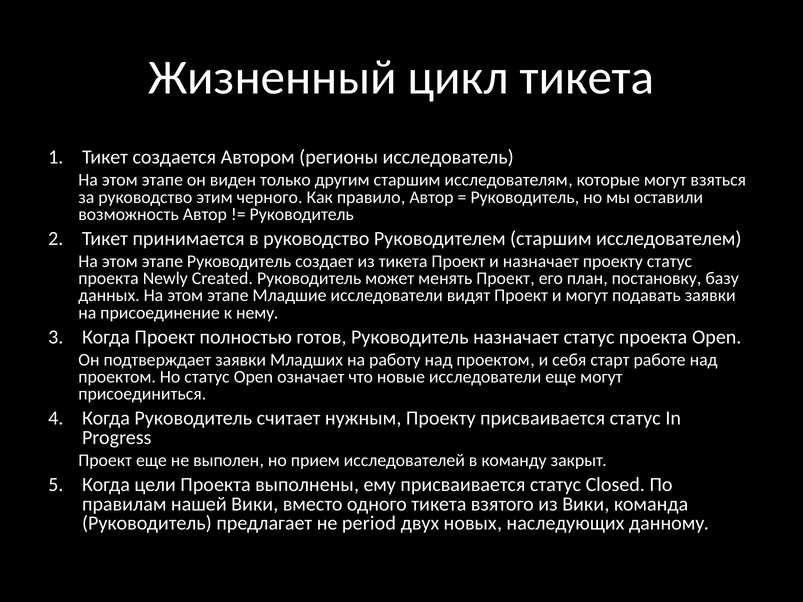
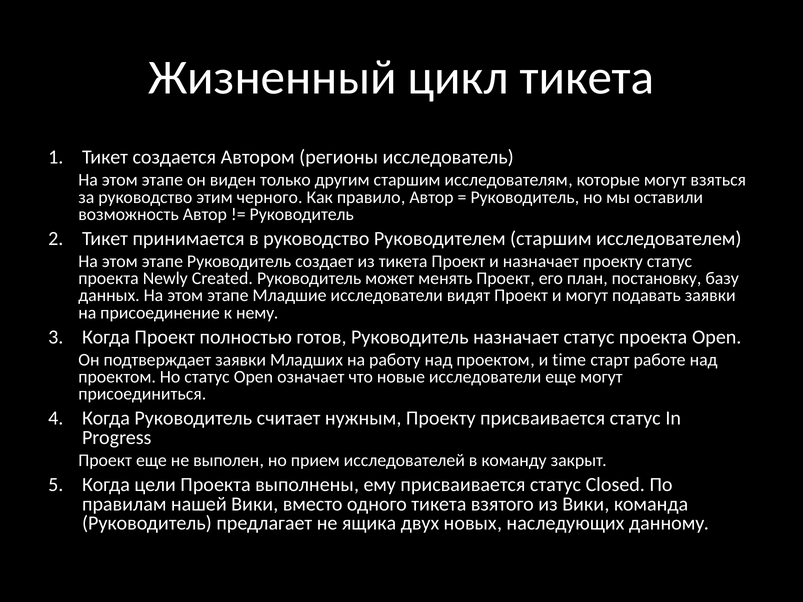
себя: себя -> time
period: period -> ящика
